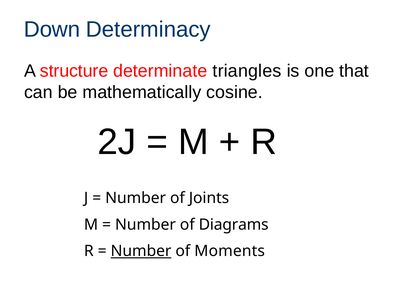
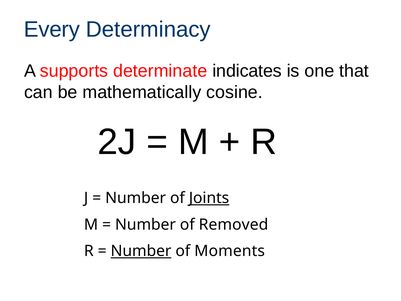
Down: Down -> Every
structure: structure -> supports
triangles: triangles -> indicates
Joints underline: none -> present
Diagrams: Diagrams -> Removed
